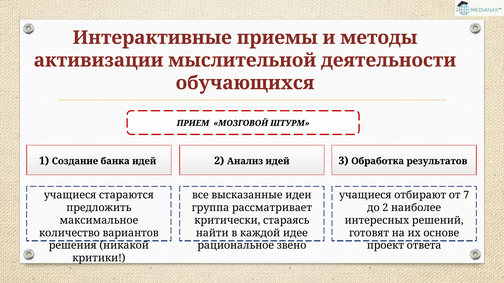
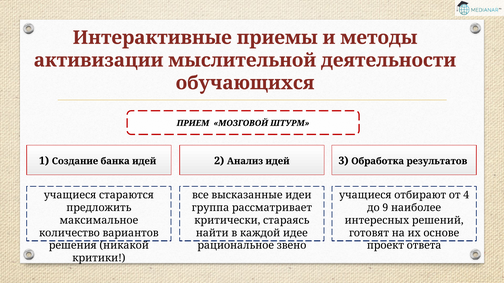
7: 7 -> 4
до 2: 2 -> 9
